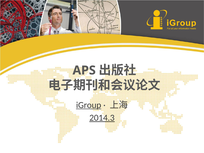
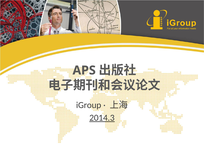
iGroup underline: present -> none
